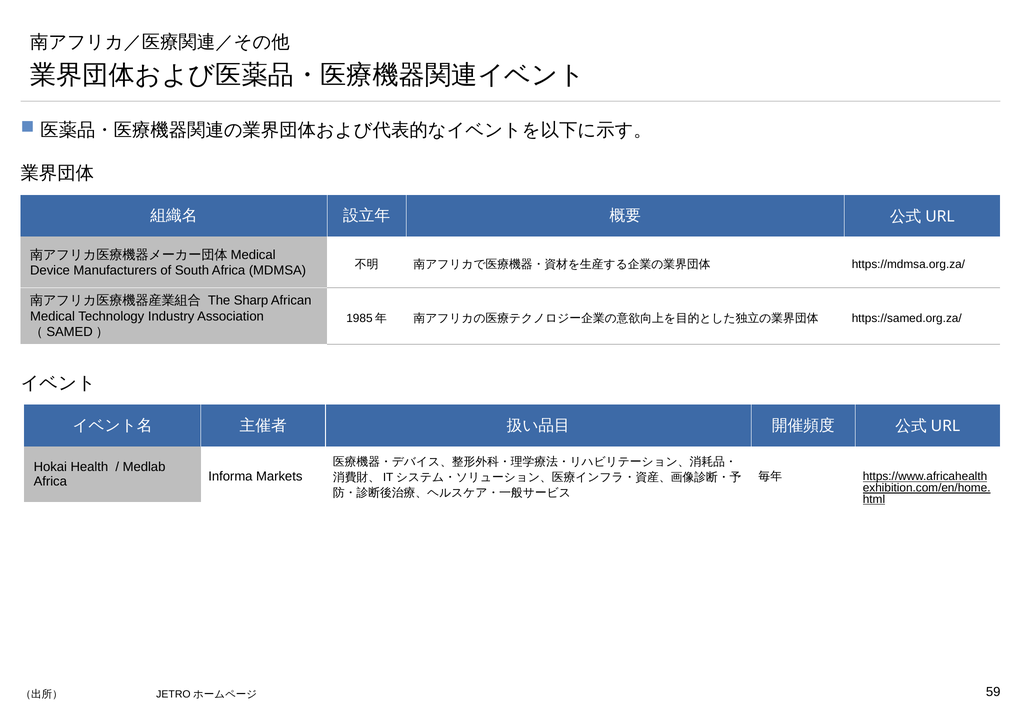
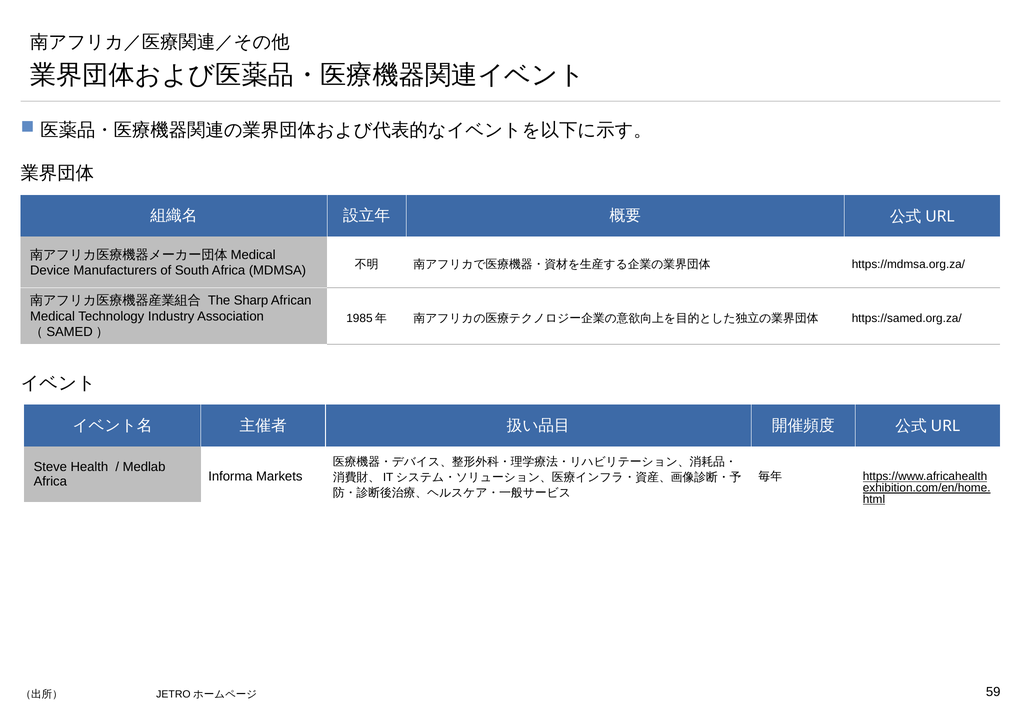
Hokai: Hokai -> Steve
